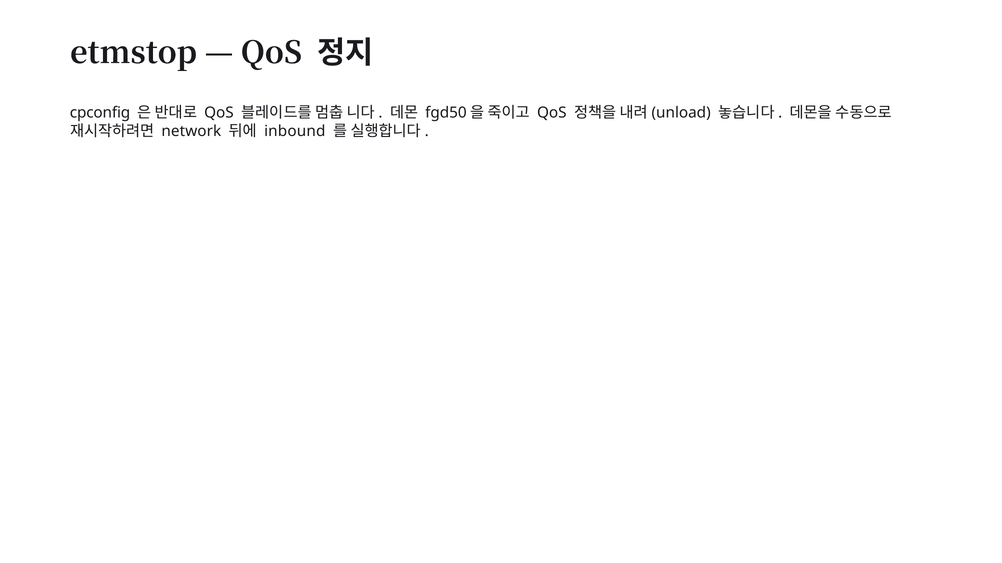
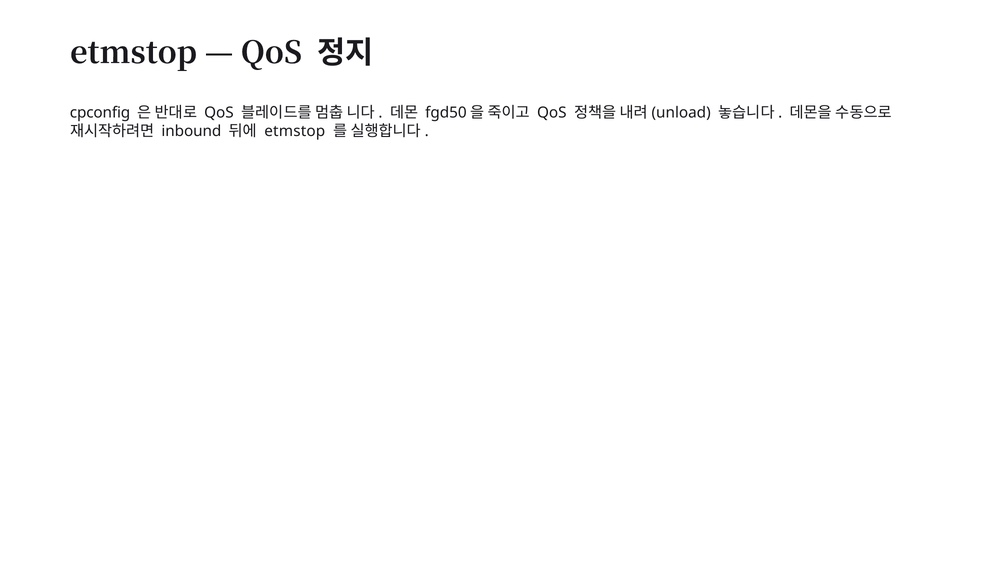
network: network -> inbound
inbound at (295, 131): inbound -> etmstop
